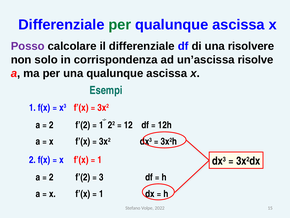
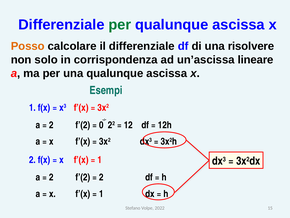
Posso colour: purple -> orange
risolve: risolve -> lineare
1 at (101, 125): 1 -> 0
3 at (101, 177): 3 -> 2
